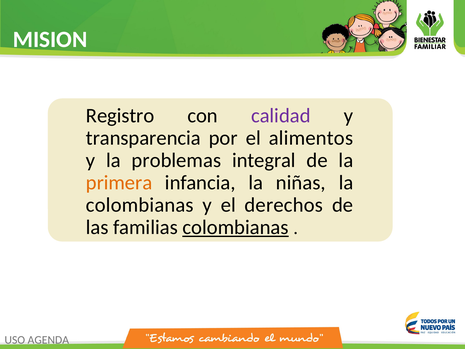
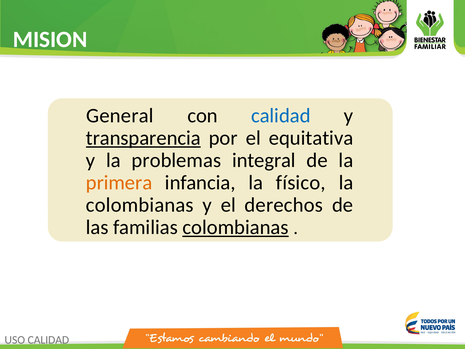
Registro: Registro -> General
calidad at (281, 116) colour: purple -> blue
transparencia underline: none -> present
alimentos: alimentos -> equitativa
niñas: niñas -> físico
USO AGENDA: AGENDA -> CALIDAD
